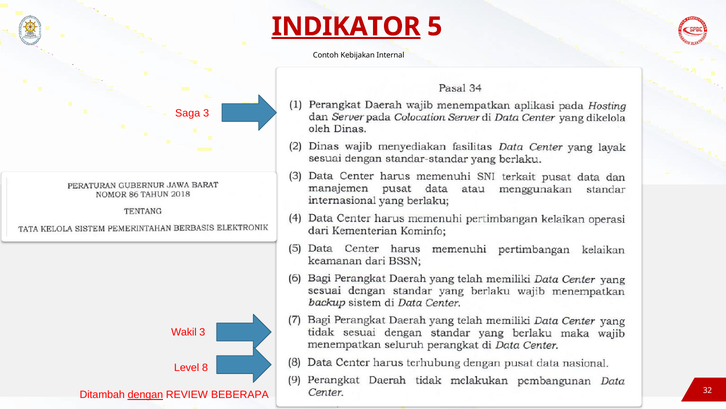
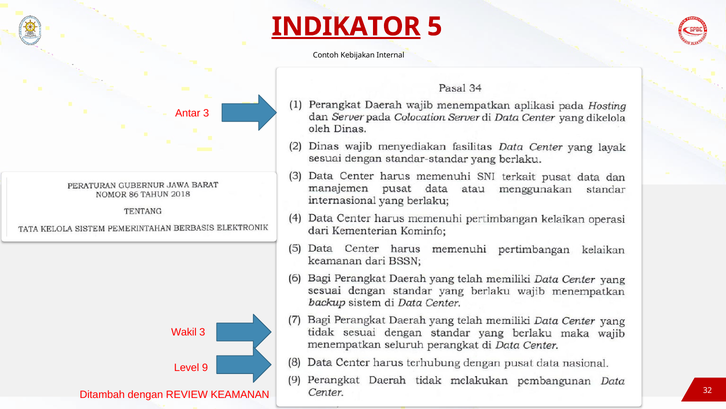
Saga: Saga -> Antar
8: 8 -> 9
dengan underline: present -> none
BEBERAPA: BEBERAPA -> KEAMANAN
